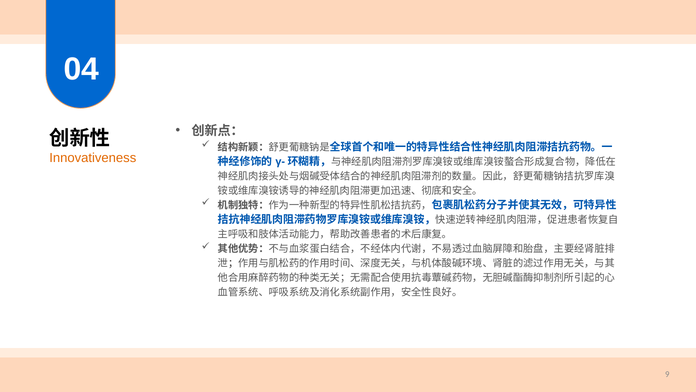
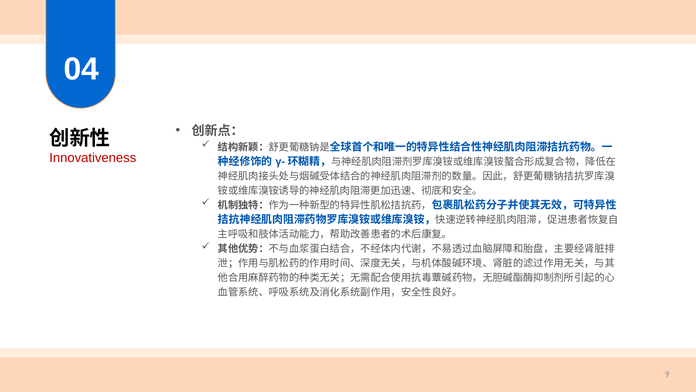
Innovativeness colour: orange -> red
